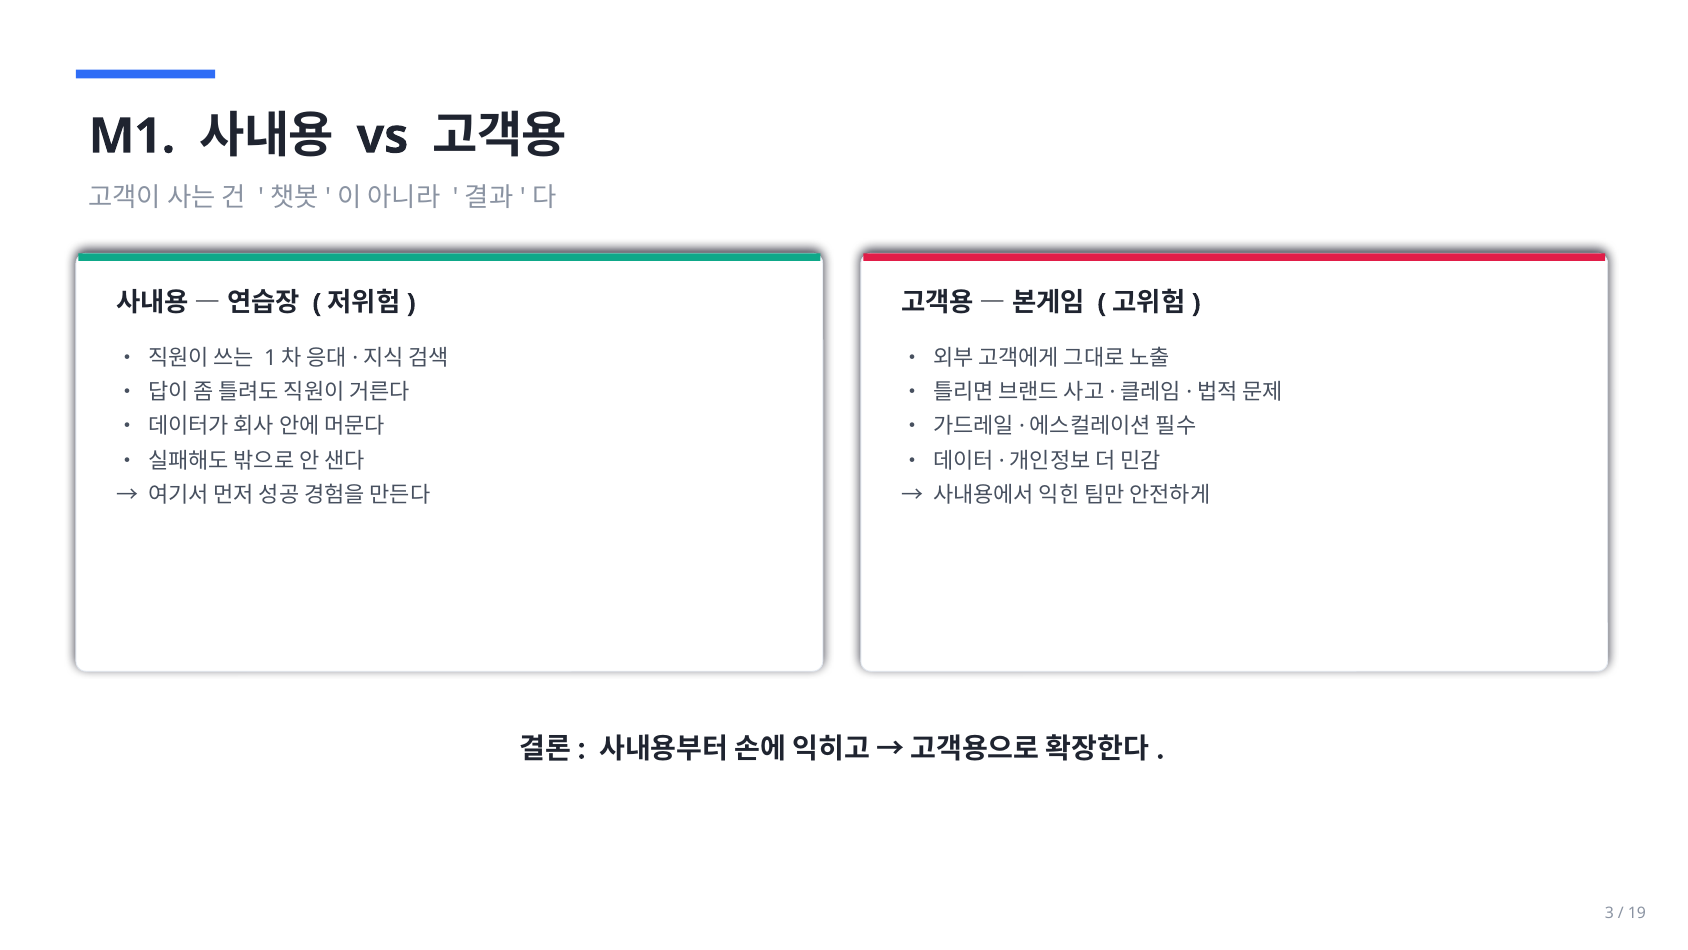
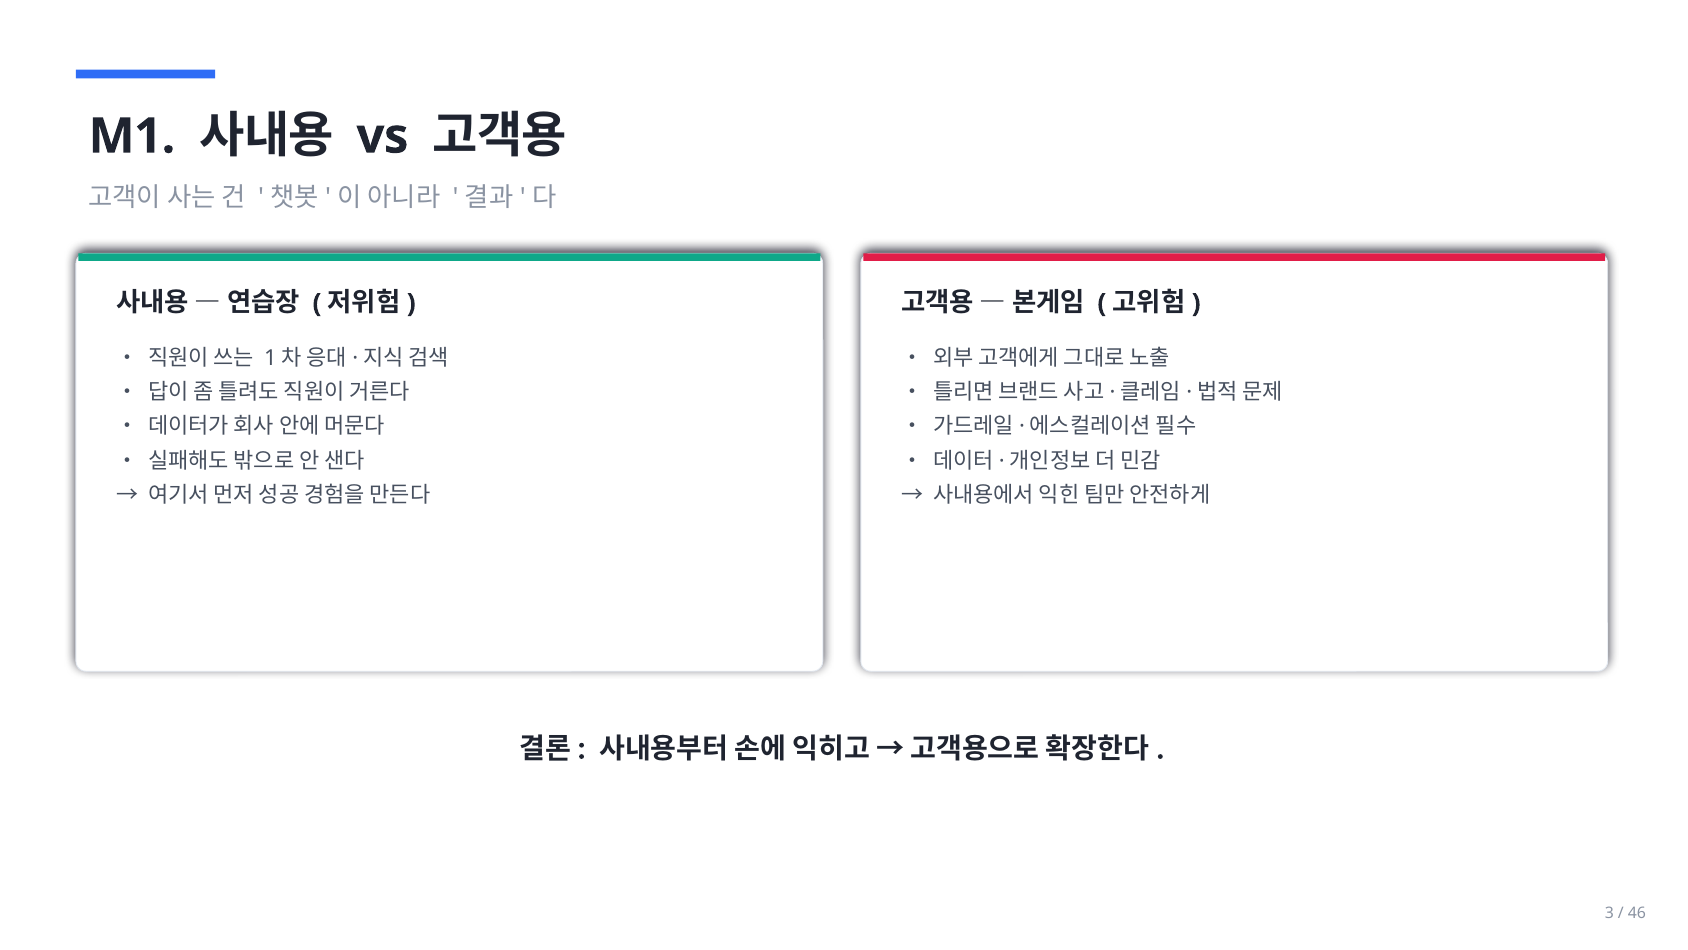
19: 19 -> 46
